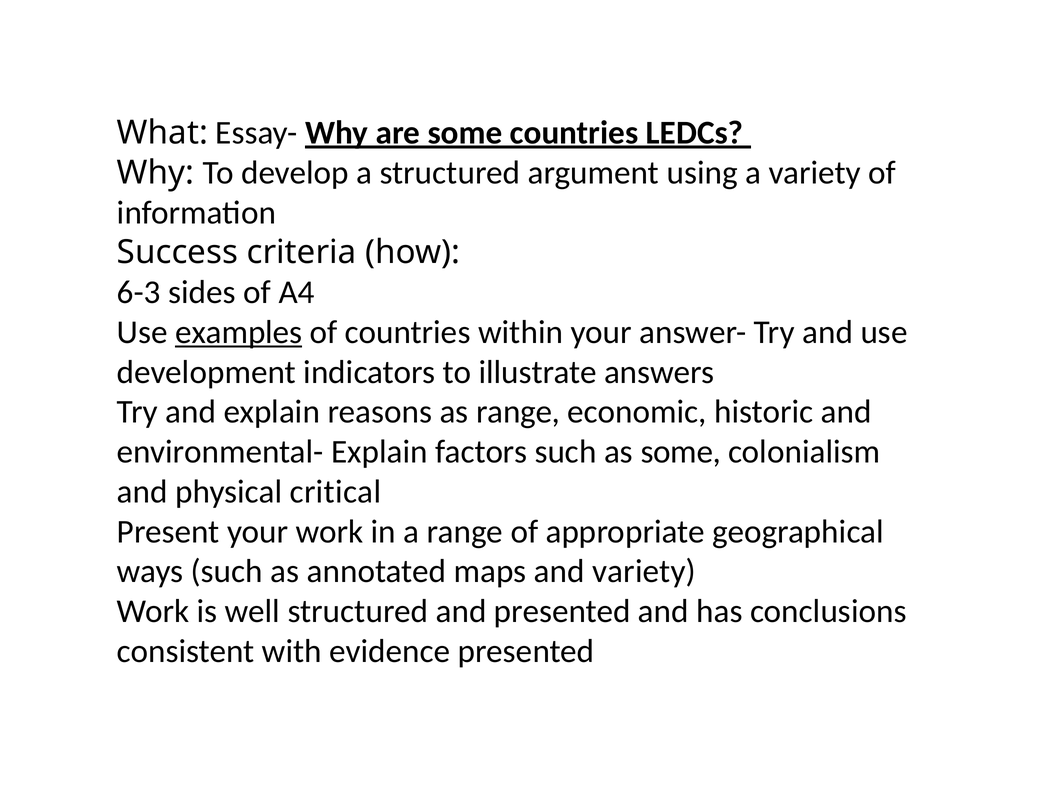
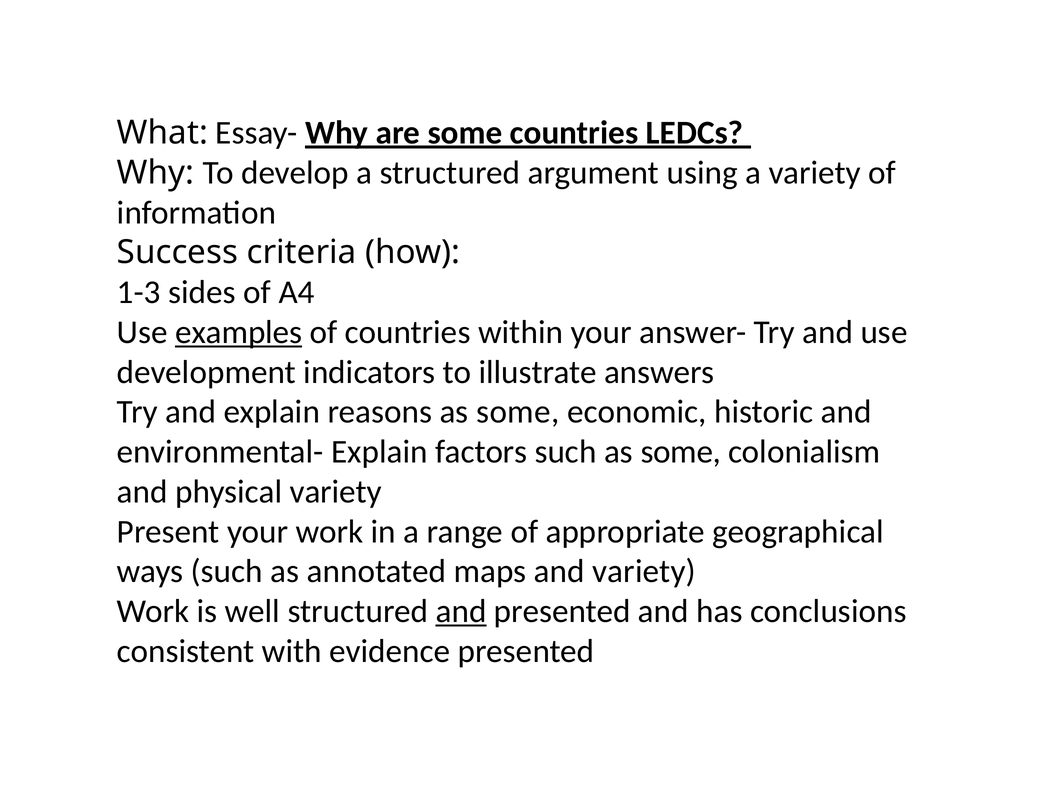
6-3: 6-3 -> 1-3
reasons as range: range -> some
physical critical: critical -> variety
and at (461, 611) underline: none -> present
